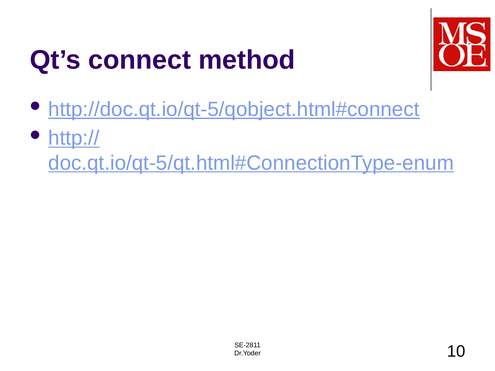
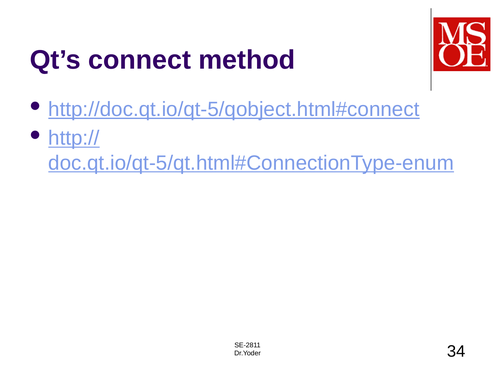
10: 10 -> 34
